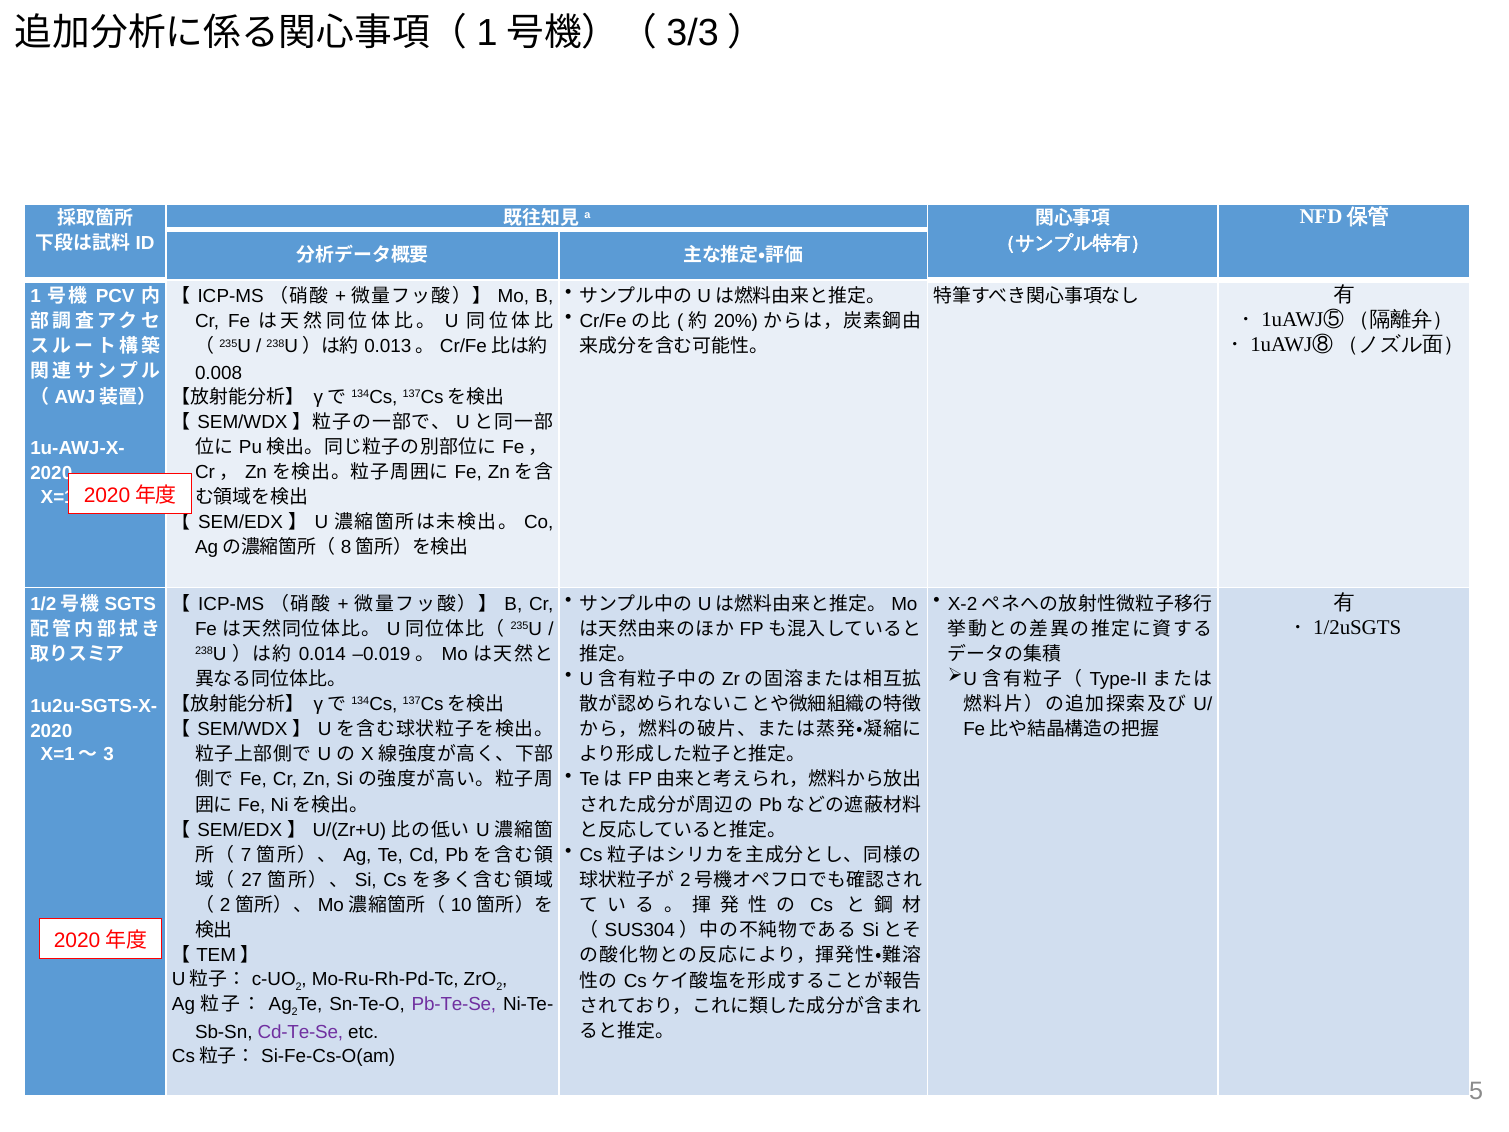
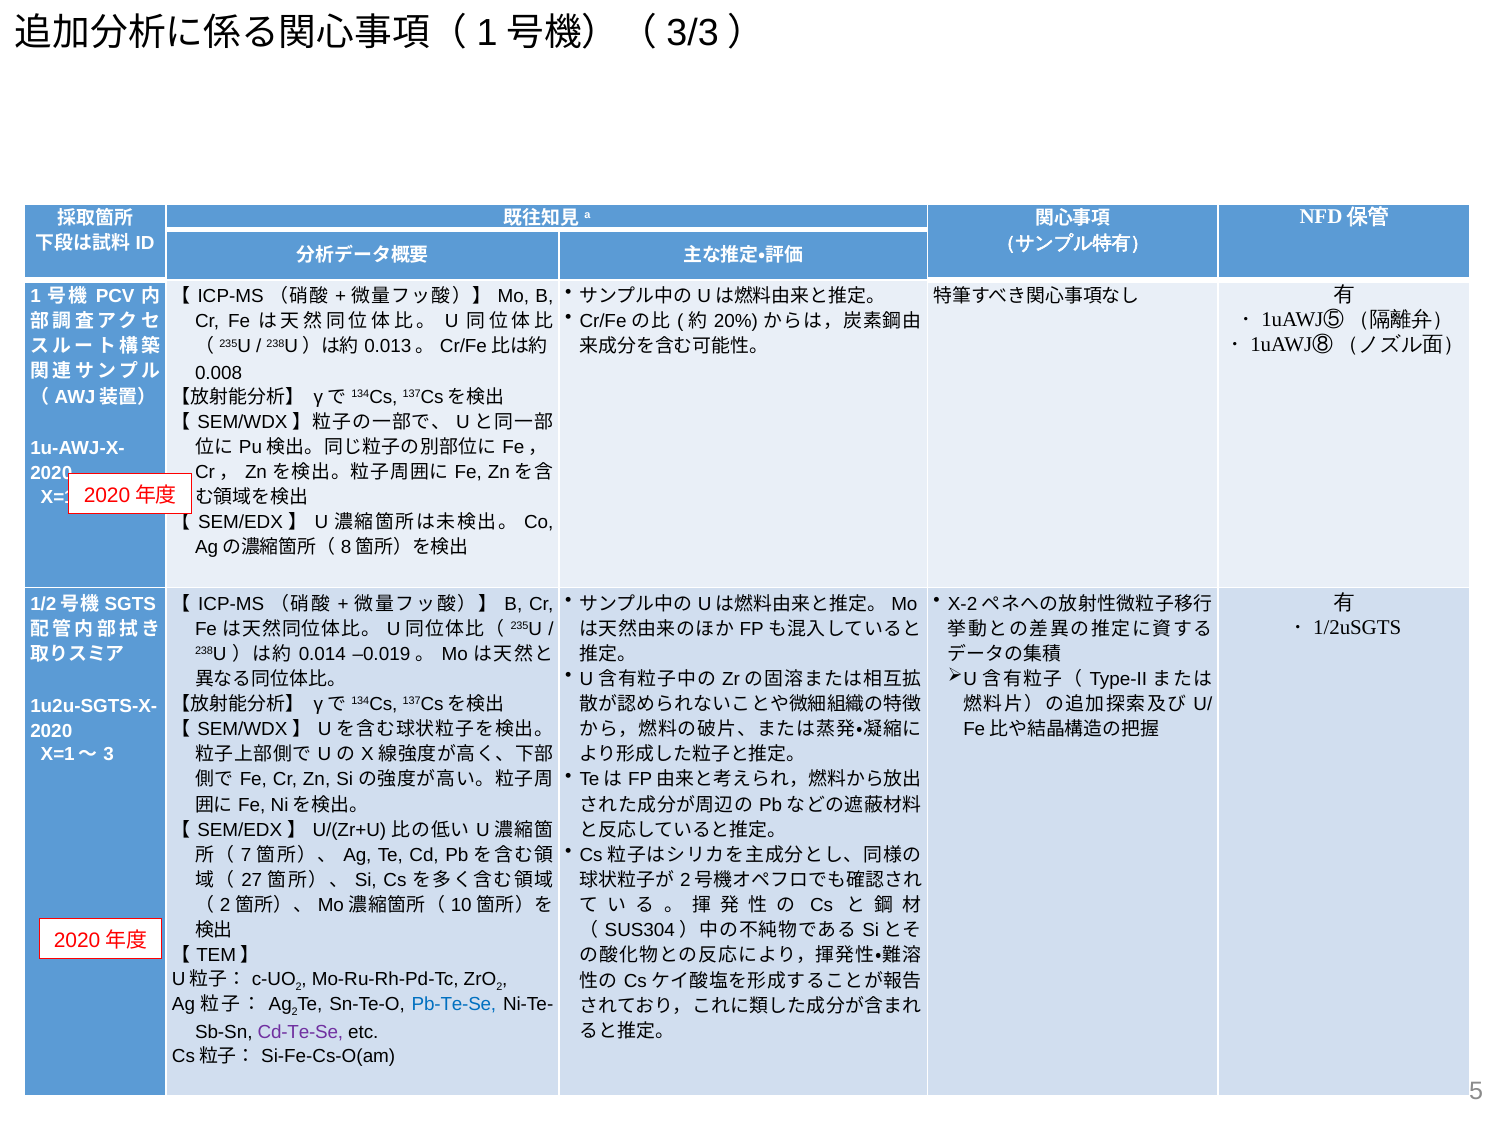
Pb-Te-Se colour: purple -> blue
